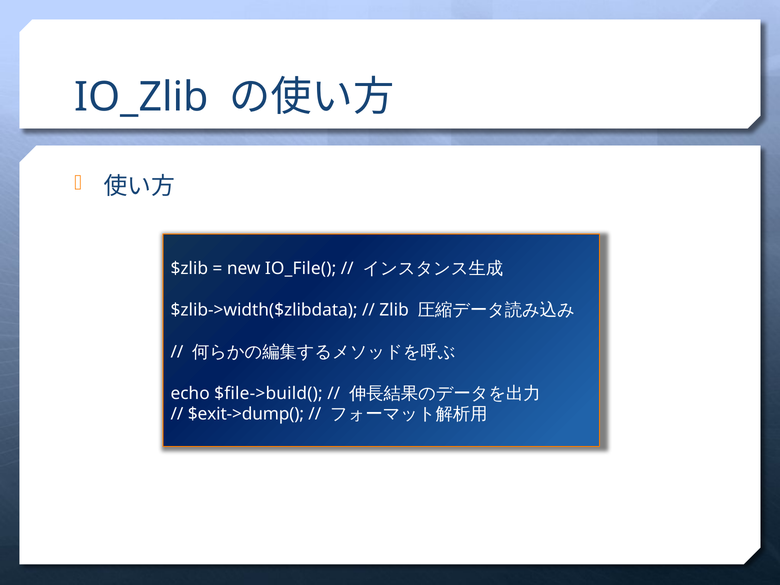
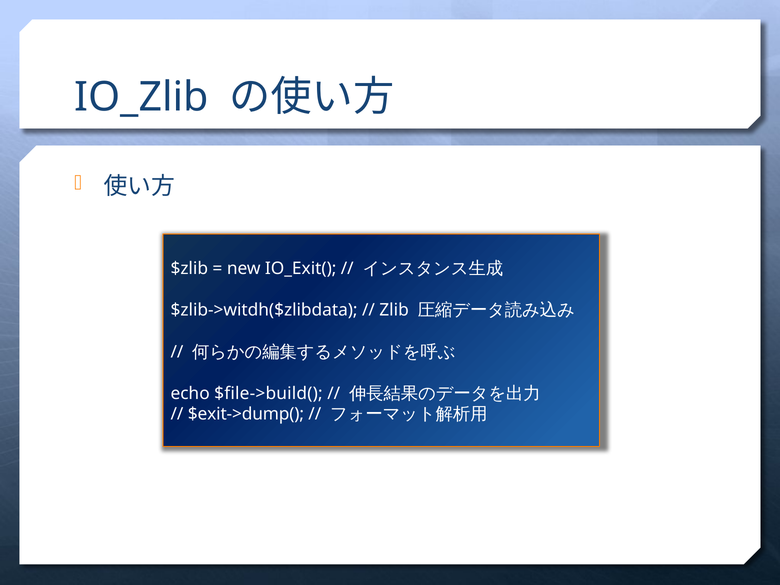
IO_File(: IO_File( -> IO_Exit(
$zlib->width($zlibdata: $zlib->width($zlibdata -> $zlib->witdh($zlibdata
